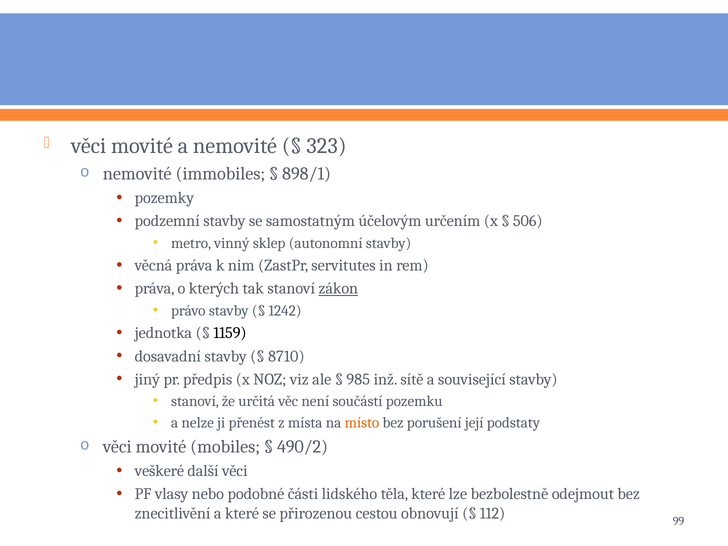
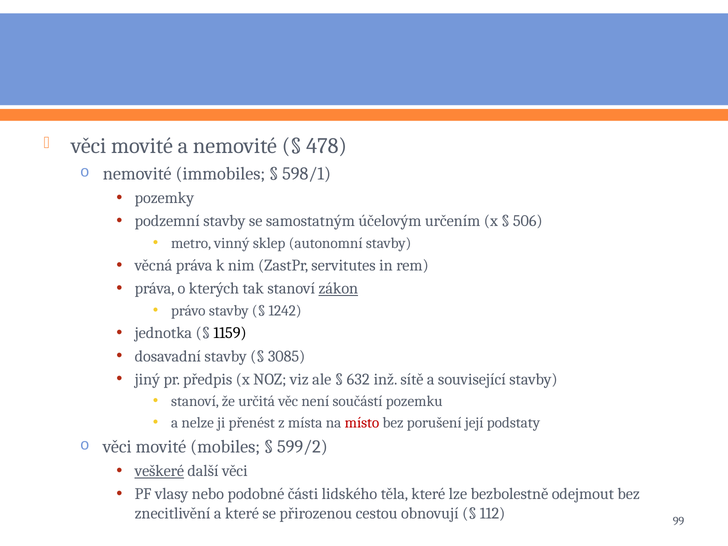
323: 323 -> 478
898/1: 898/1 -> 598/1
8710: 8710 -> 3085
985: 985 -> 632
místo colour: orange -> red
490/2: 490/2 -> 599/2
veškeré underline: none -> present
